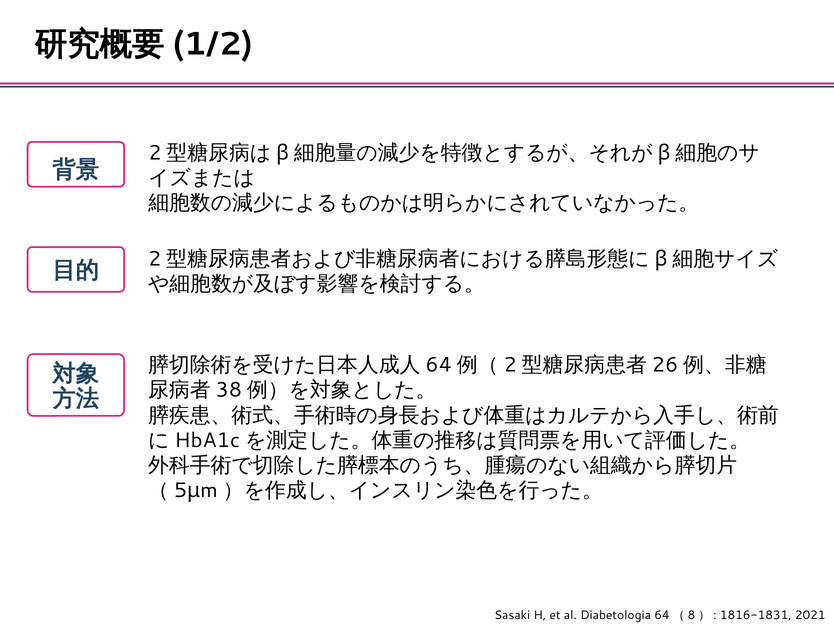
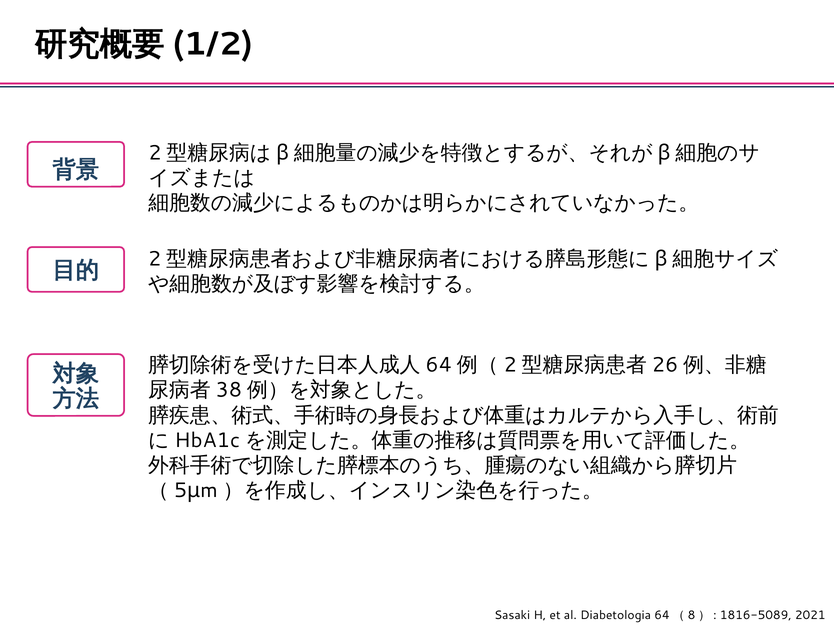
1816-1831: 1816-1831 -> 1816-5089
